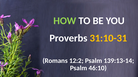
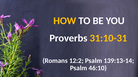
HOW colour: light green -> yellow
